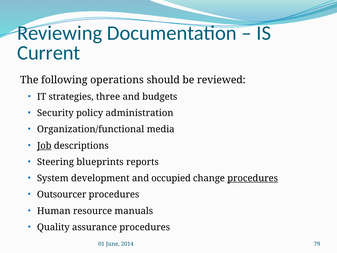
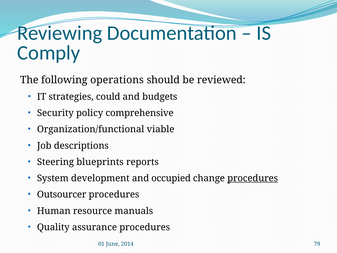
Current: Current -> Comply
three: three -> could
administration: administration -> comprehensive
media: media -> viable
Job underline: present -> none
